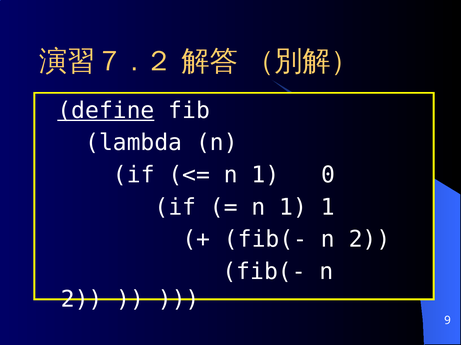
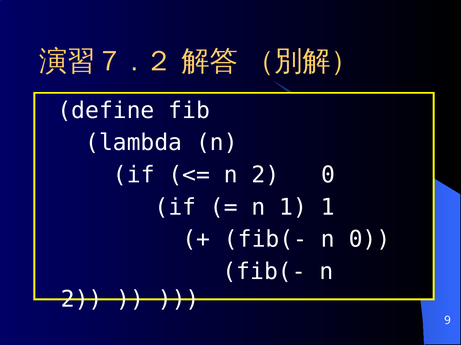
define underline: present -> none
1 at (265, 175): 1 -> 2
2 at (369, 240): 2 -> 0
